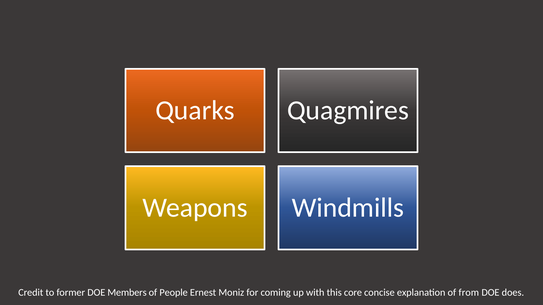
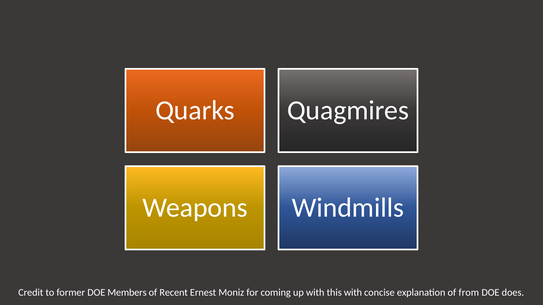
People: People -> Recent
this core: core -> with
